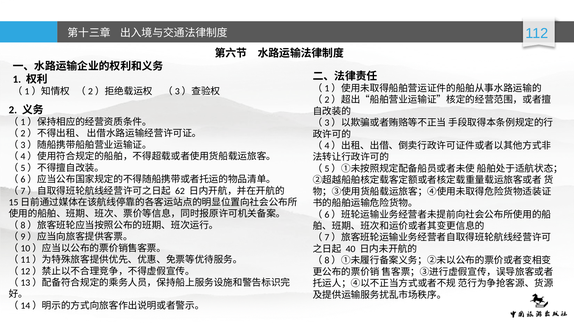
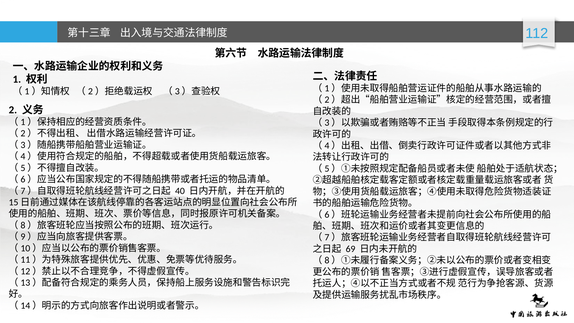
62: 62 -> 40
40: 40 -> 69
